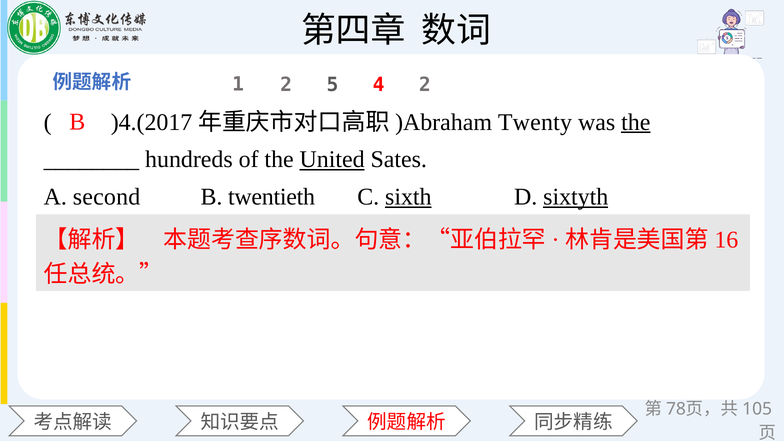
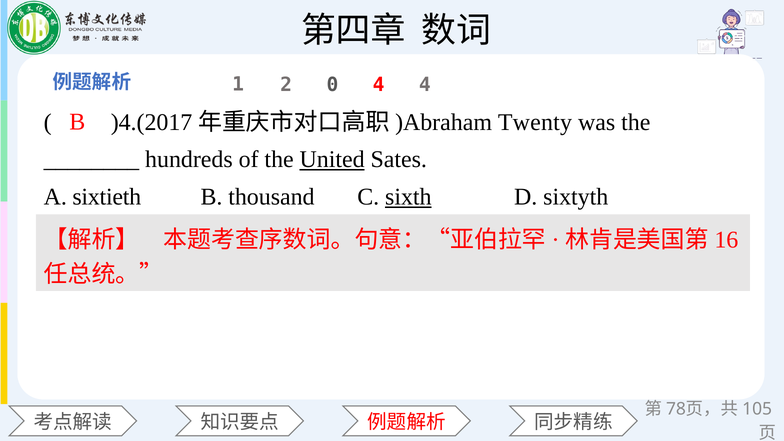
5: 5 -> 0
4 2: 2 -> 4
the at (636, 122) underline: present -> none
second: second -> sixtieth
twentieth: twentieth -> thousand
sixtyth underline: present -> none
